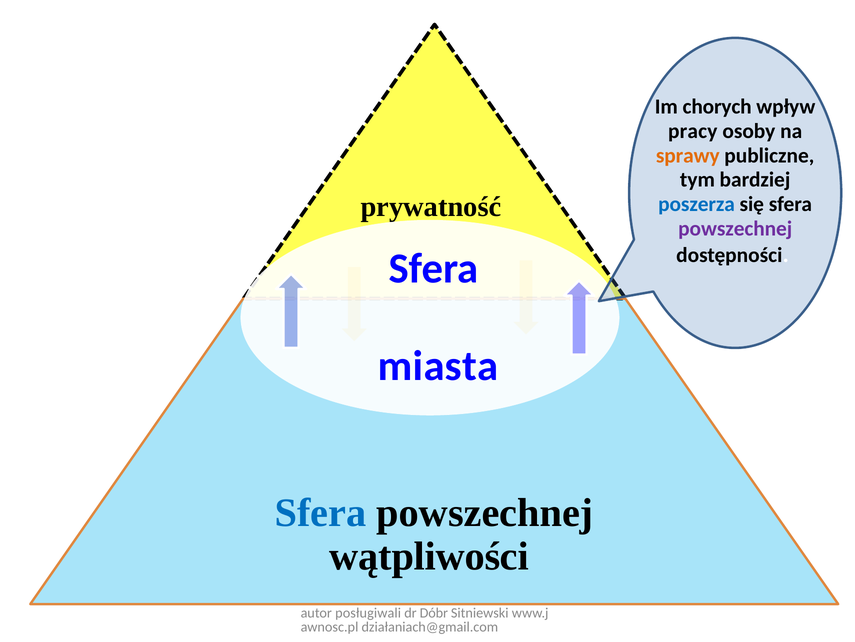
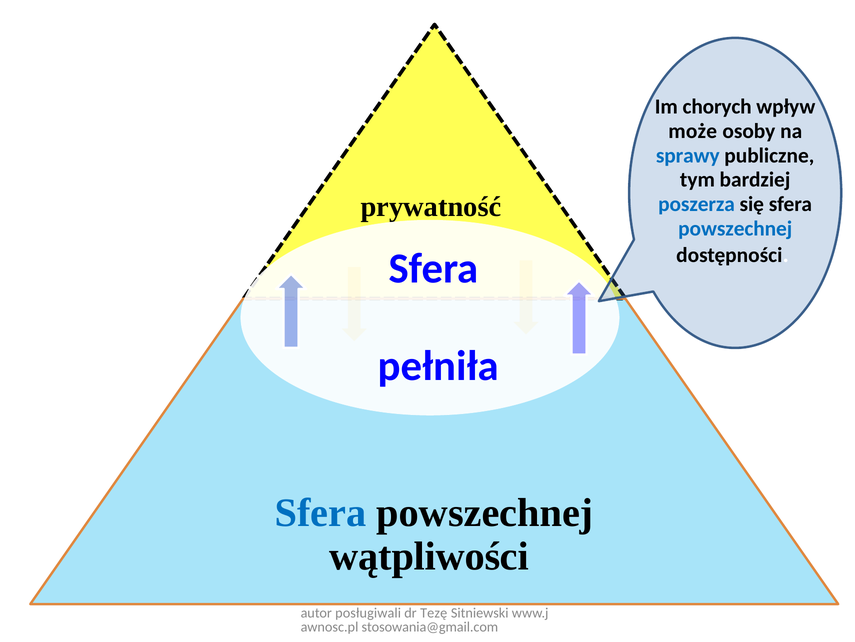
pracy: pracy -> może
sprawy colour: orange -> blue
powszechnej at (735, 228) colour: purple -> blue
miasta: miasta -> pełniła
Dóbr: Dóbr -> Tezę
działaniach@gmail.com: działaniach@gmail.com -> stosowania@gmail.com
